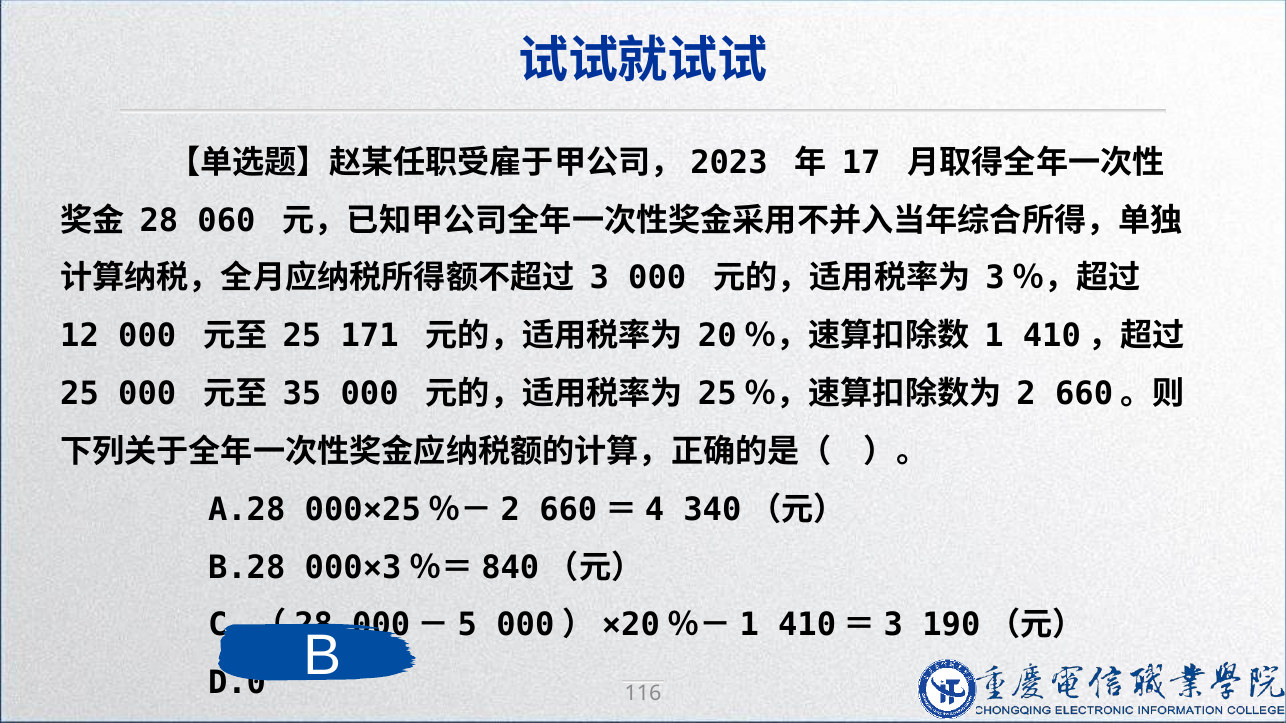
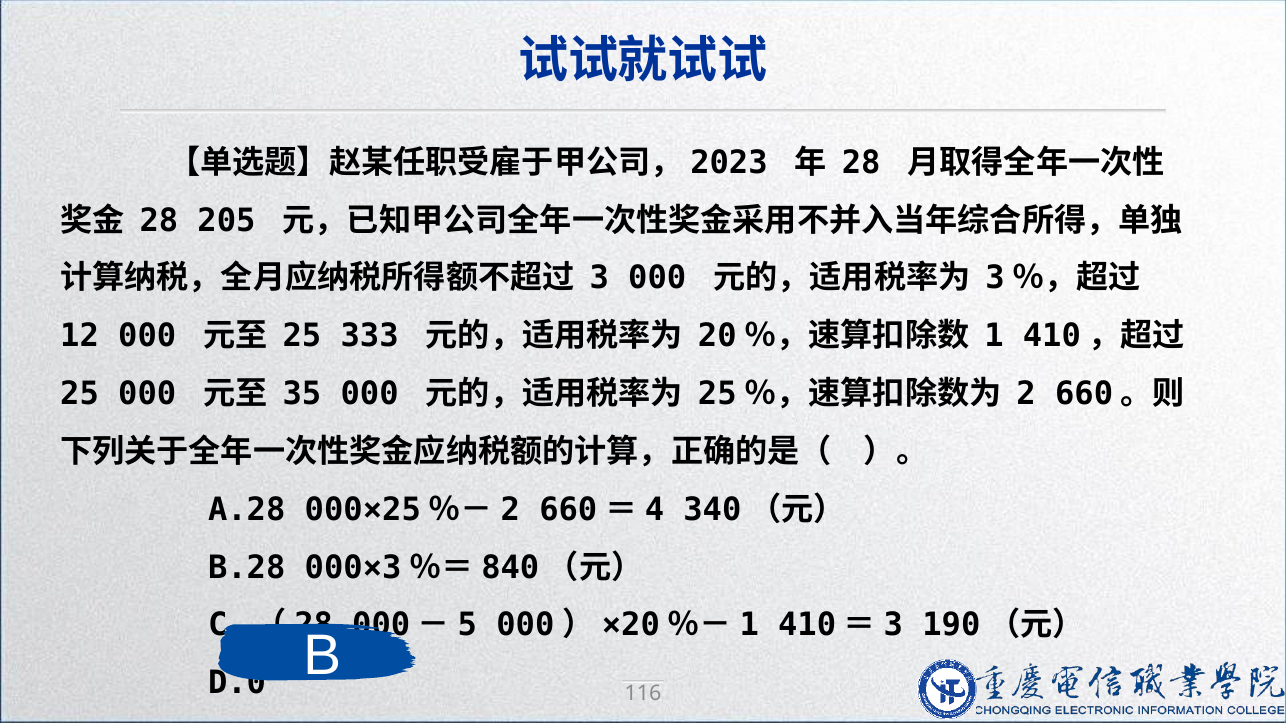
17 at (861, 163): 17 -> 28
060: 060 -> 205
171: 171 -> 333
